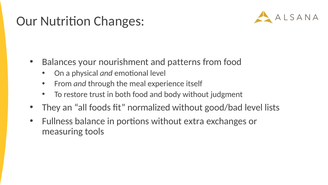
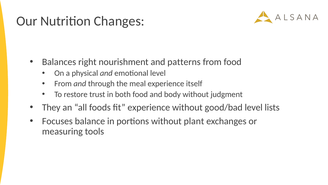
your: your -> right
fit normalized: normalized -> experience
Fullness: Fullness -> Focuses
extra: extra -> plant
